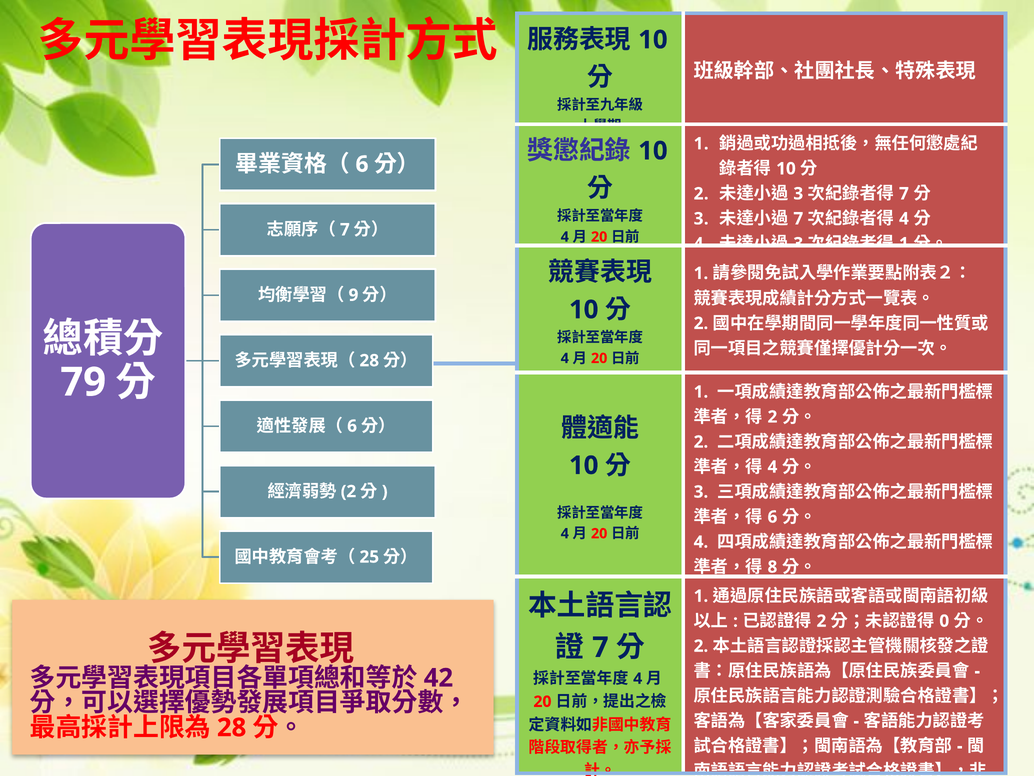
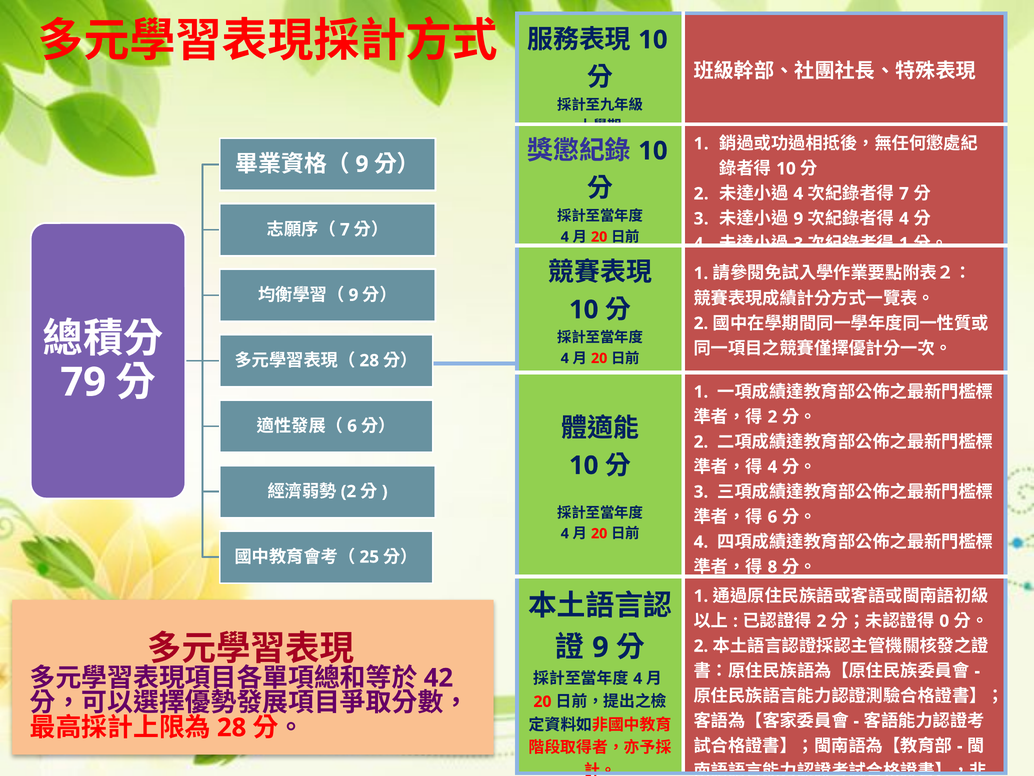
6 at (362, 164): 6 -> 9
3 at (798, 194): 3 -> 4
7 at (798, 219): 7 -> 9
7 at (600, 647): 7 -> 9
